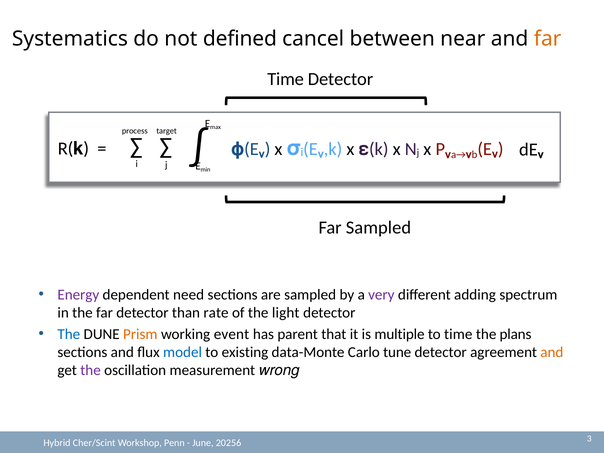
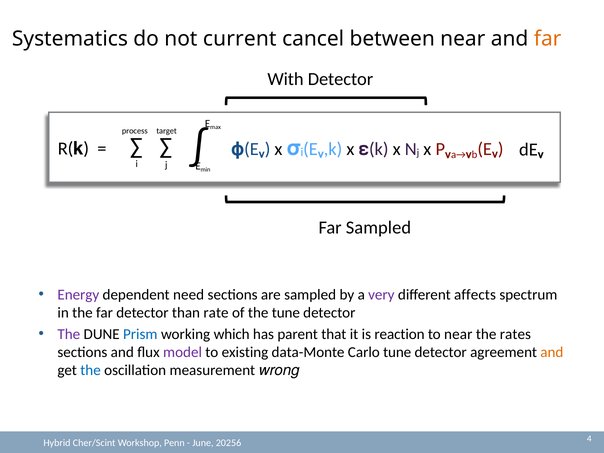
defined: defined -> current
Time at (286, 79): Time -> With
adding: adding -> affects
the light: light -> tune
The at (69, 334) colour: blue -> purple
Prism colour: orange -> blue
event: event -> which
multiple: multiple -> reaction
to time: time -> near
plans: plans -> rates
model colour: blue -> purple
the at (91, 370) colour: purple -> blue
3: 3 -> 4
